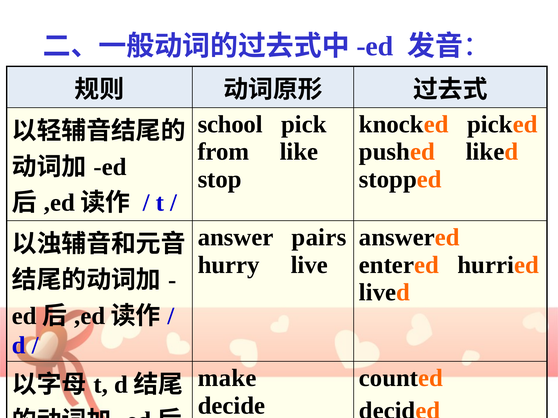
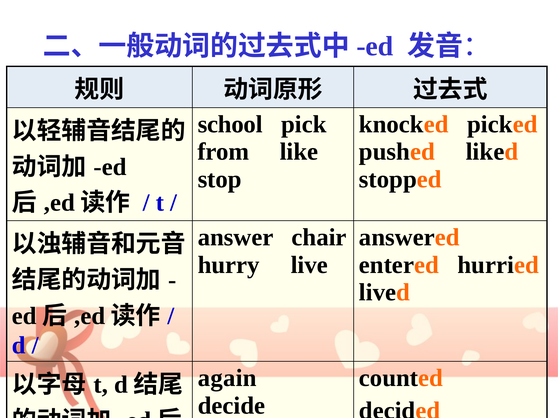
pairs: pairs -> chair
make: make -> again
